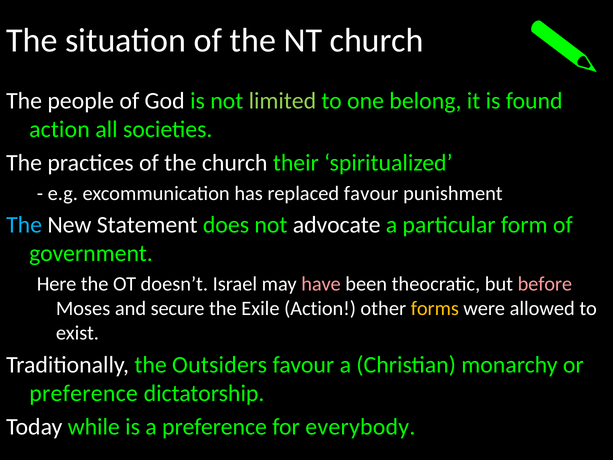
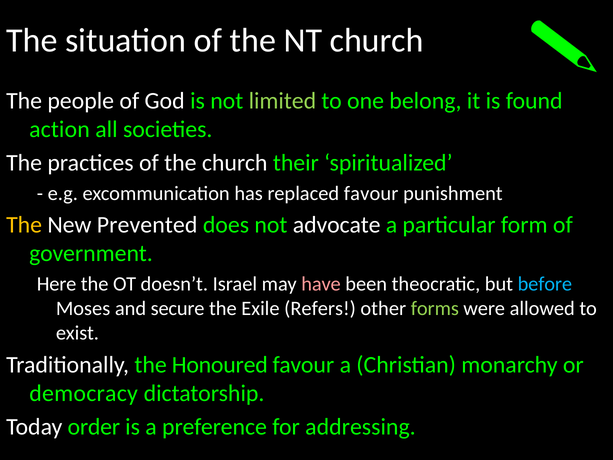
The at (24, 225) colour: light blue -> yellow
Statement: Statement -> Prevented
before colour: pink -> light blue
Exile Action: Action -> Refers
forms colour: yellow -> light green
Outsiders: Outsiders -> Honoured
preference at (84, 393): preference -> democracy
while: while -> order
everybody: everybody -> addressing
